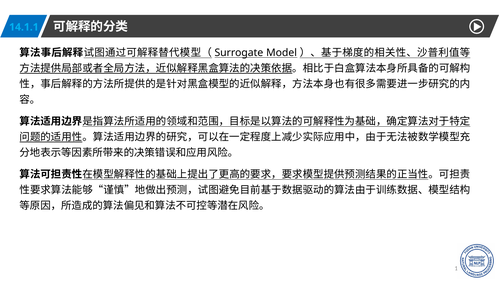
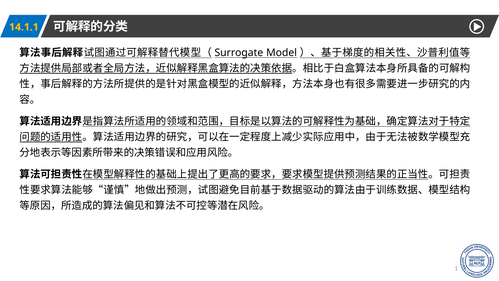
14.1.1 colour: light blue -> yellow
